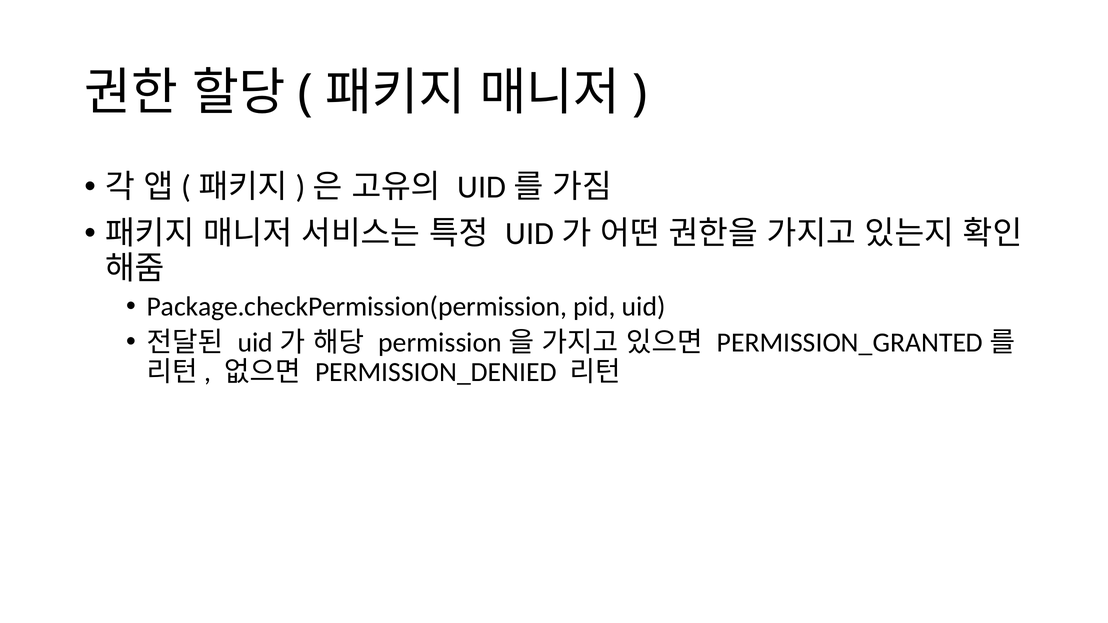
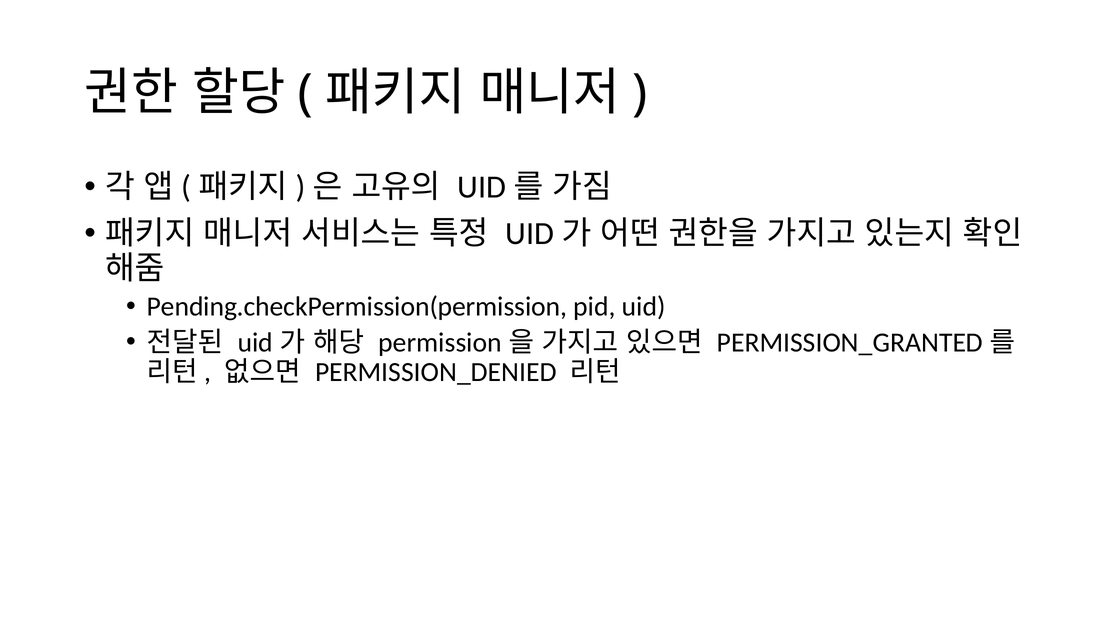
Package.checkPermission(permission: Package.checkPermission(permission -> Pending.checkPermission(permission
